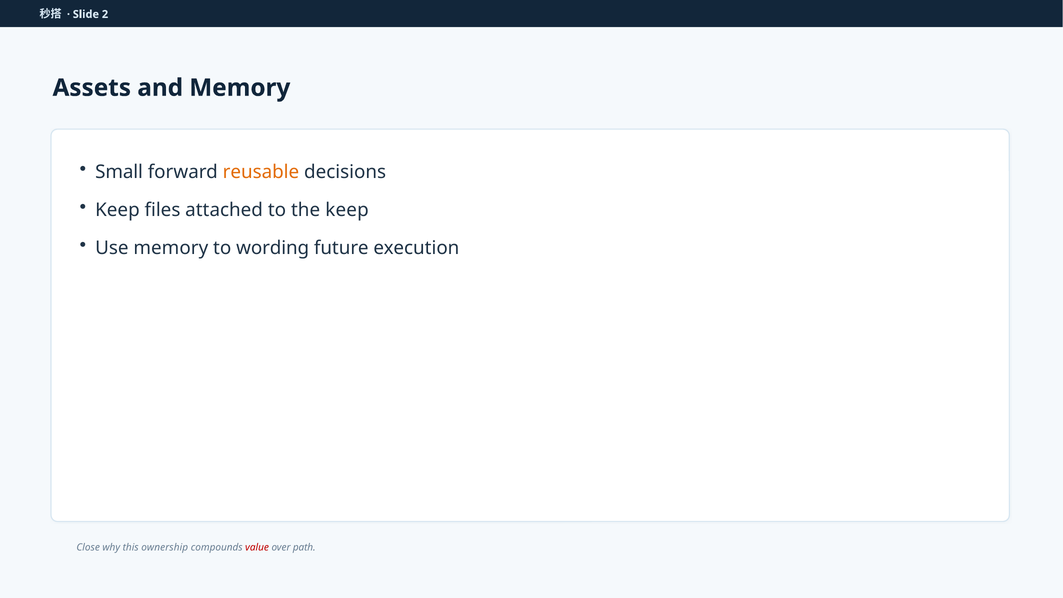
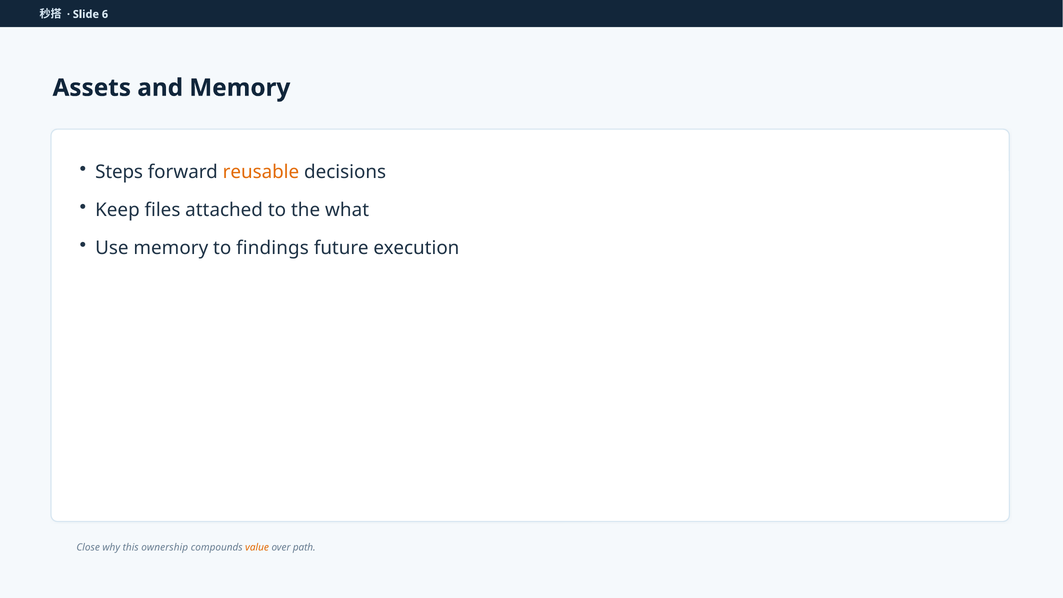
2: 2 -> 6
Small: Small -> Steps
the keep: keep -> what
wording: wording -> findings
value colour: red -> orange
